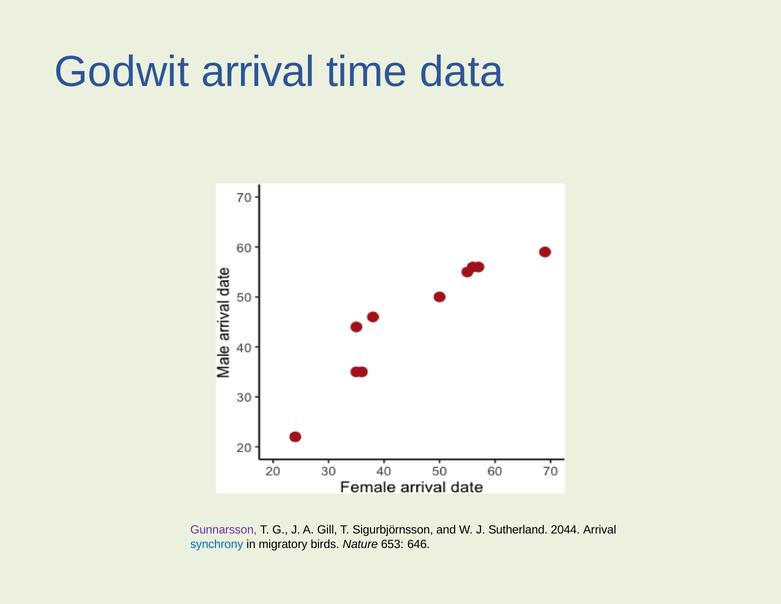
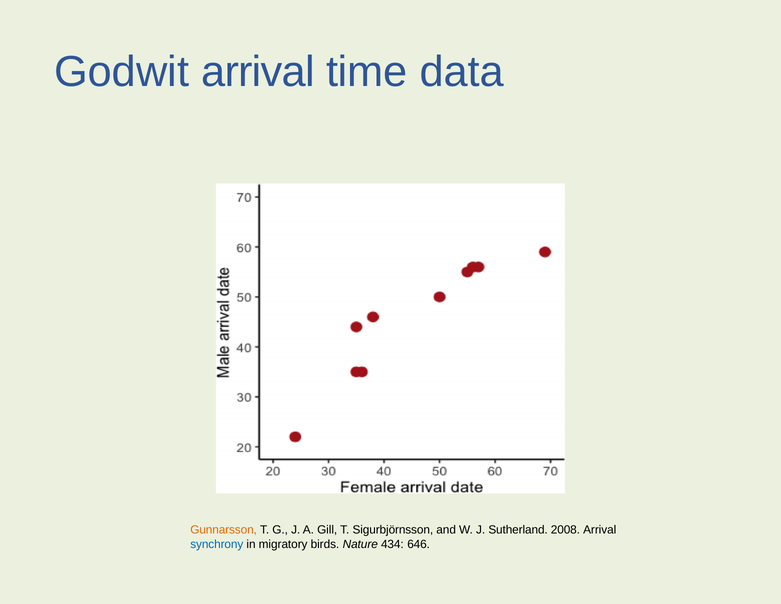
Gunnarsson colour: purple -> orange
2044: 2044 -> 2008
653: 653 -> 434
